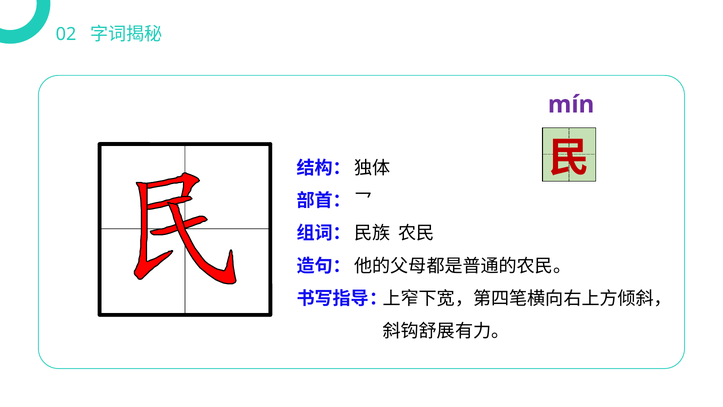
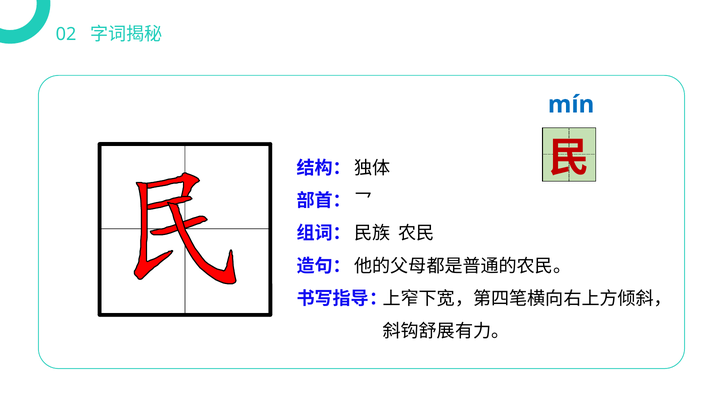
mín colour: purple -> blue
